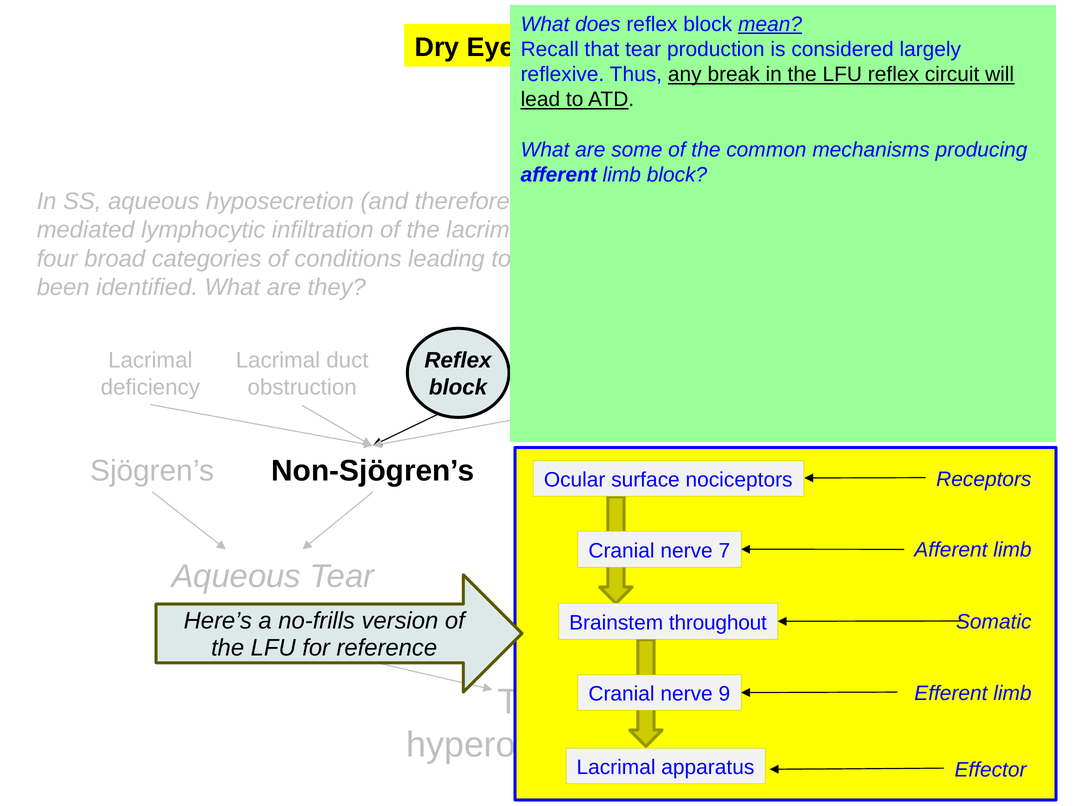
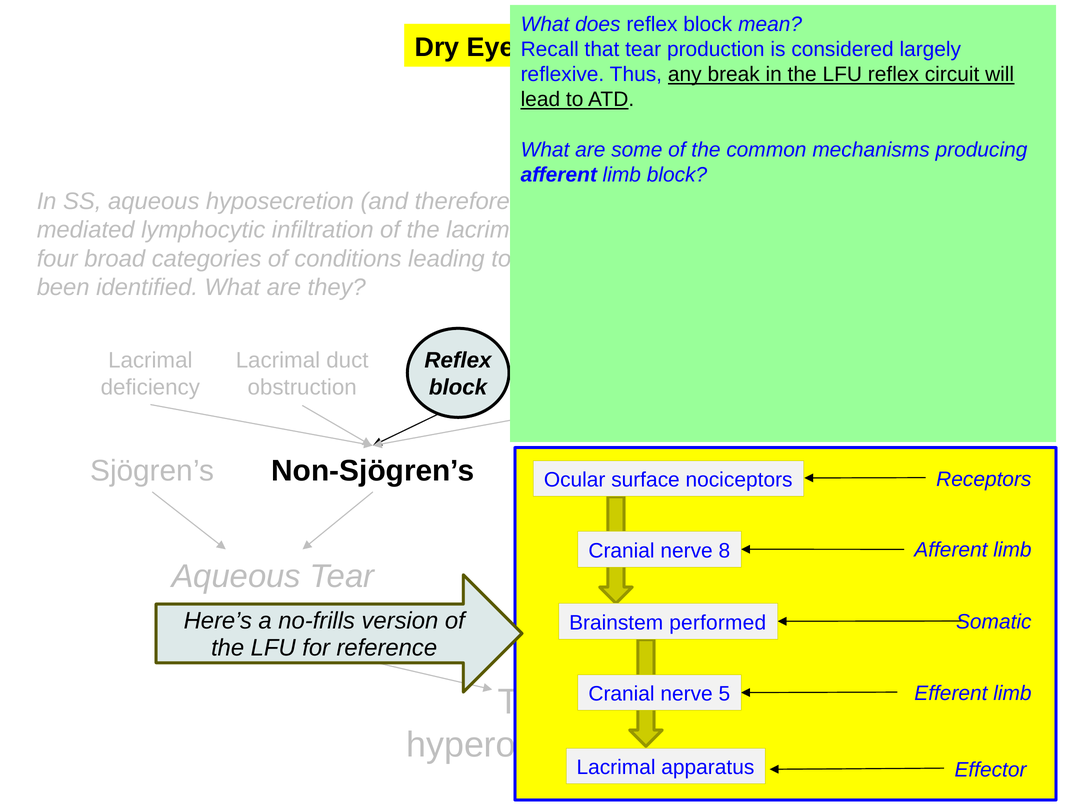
mean underline: present -> none
7: 7 -> 8
throughout: throughout -> performed
9: 9 -> 5
